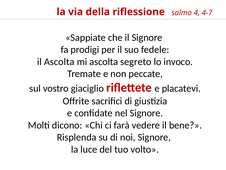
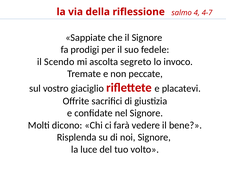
il Ascolta: Ascolta -> Scendo
